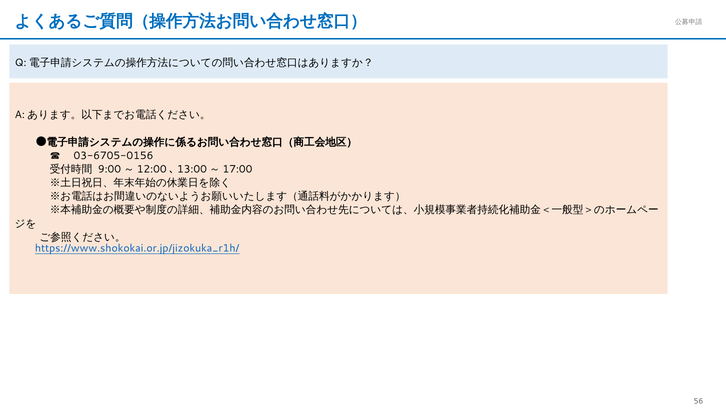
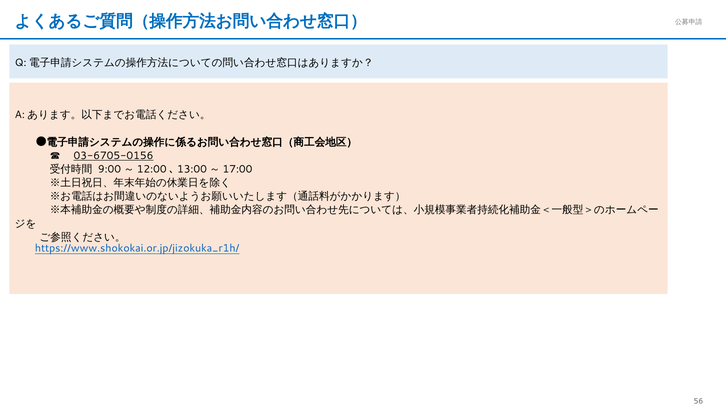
03-6705-0156 underline: none -> present
